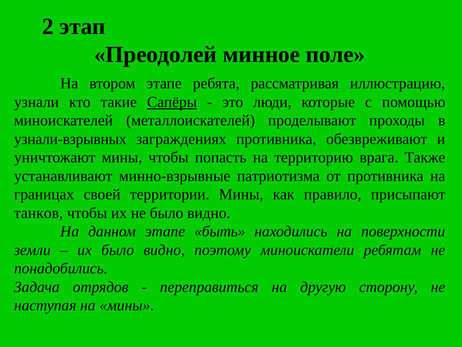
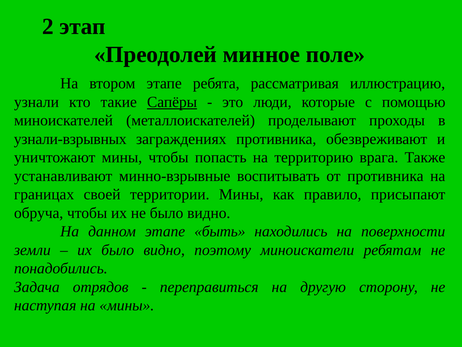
патриотизма: патриотизма -> воспитывать
танков: танков -> обруча
